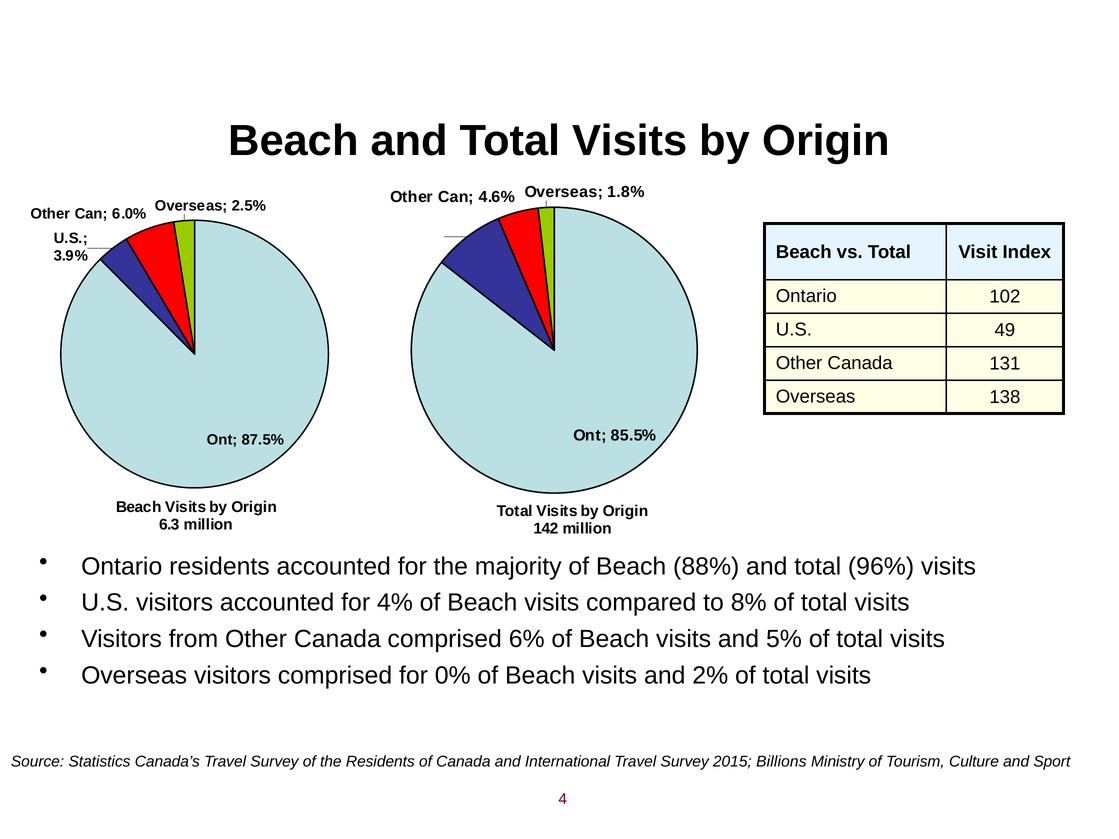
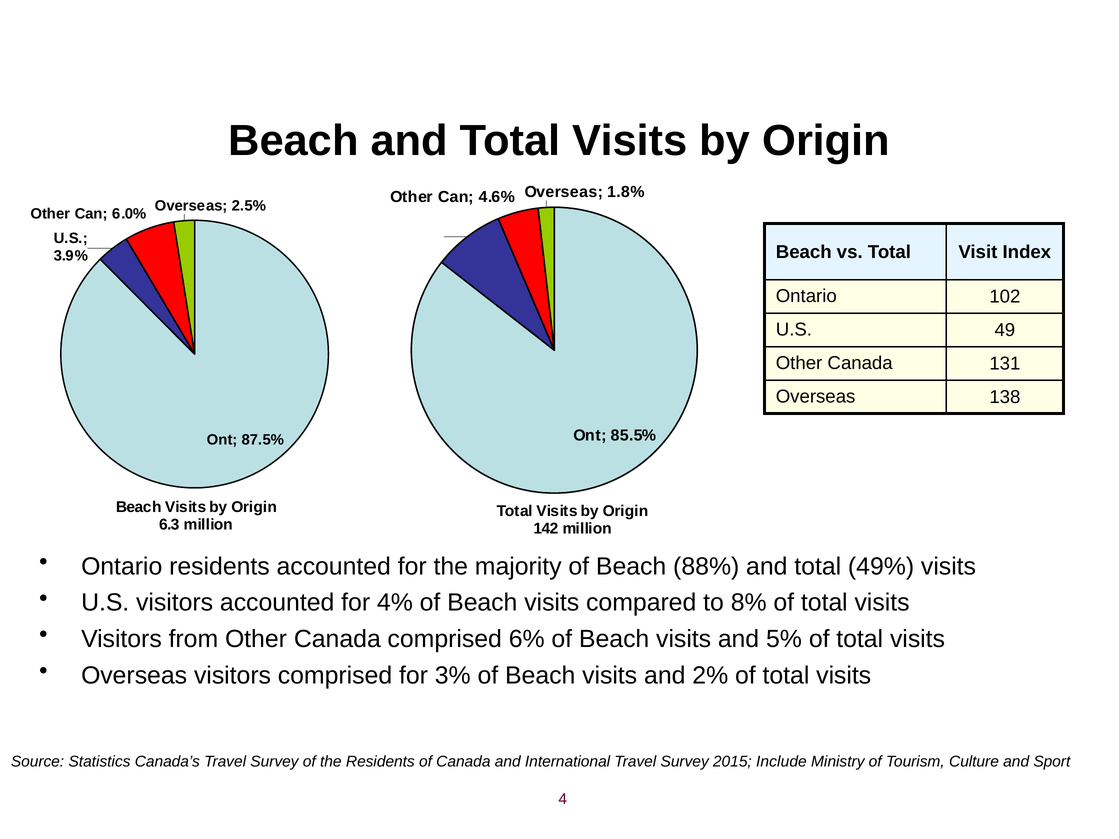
96%: 96% -> 49%
0%: 0% -> 3%
Billions: Billions -> Include
